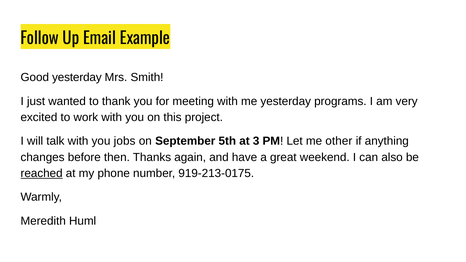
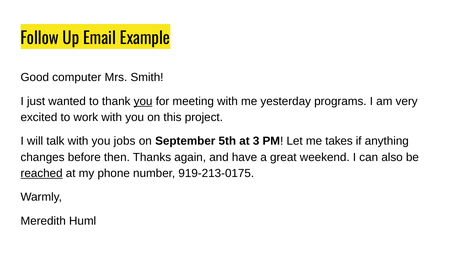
Good yesterday: yesterday -> computer
you at (143, 101) underline: none -> present
other: other -> takes
